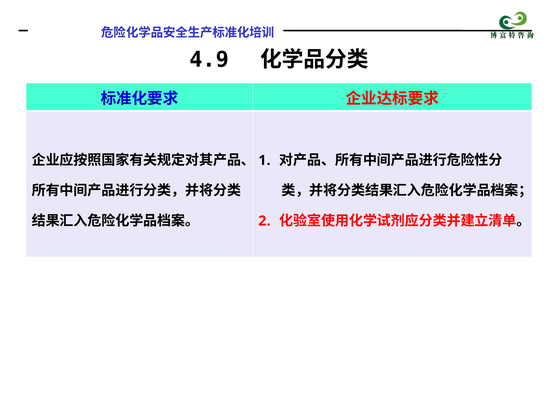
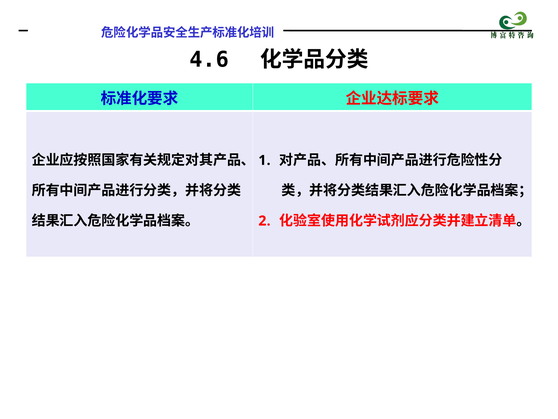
4.9: 4.9 -> 4.6
